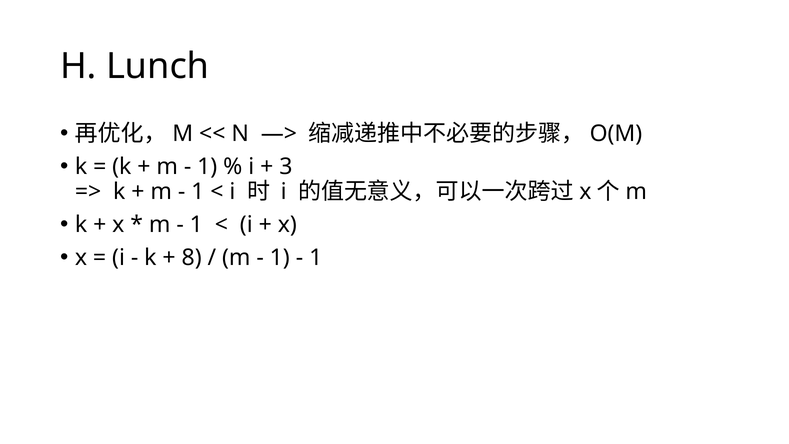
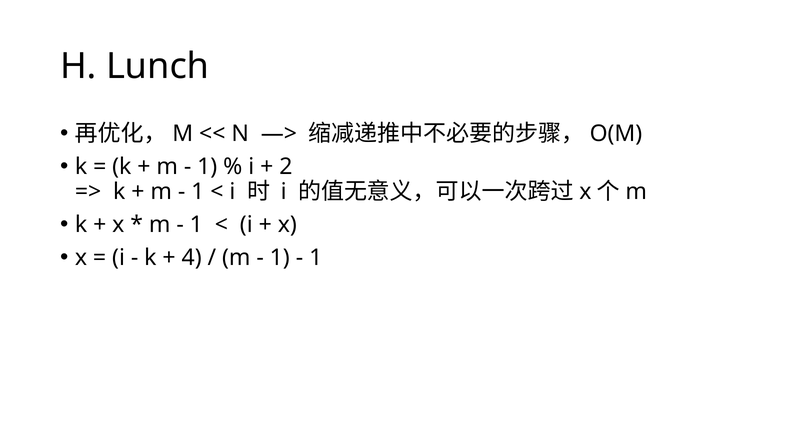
3: 3 -> 2
8: 8 -> 4
